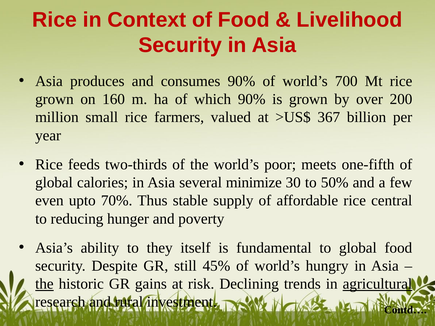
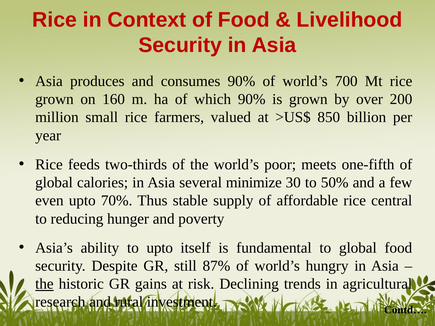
367: 367 -> 850
to they: they -> upto
45%: 45% -> 87%
agricultural underline: present -> none
